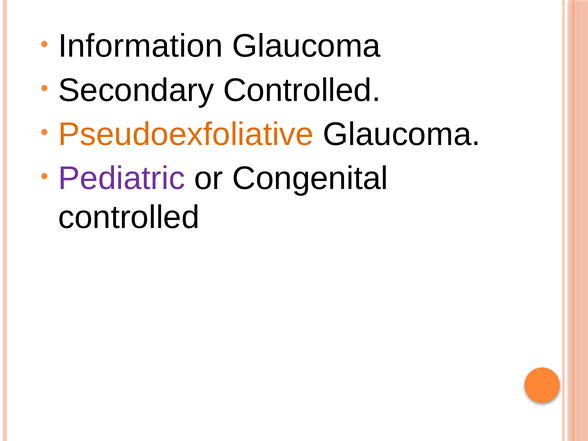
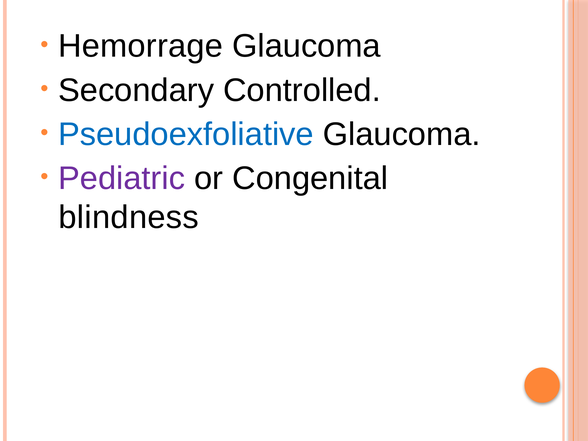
Information: Information -> Hemorrage
Pseudoexfoliative colour: orange -> blue
controlled at (129, 218): controlled -> blindness
